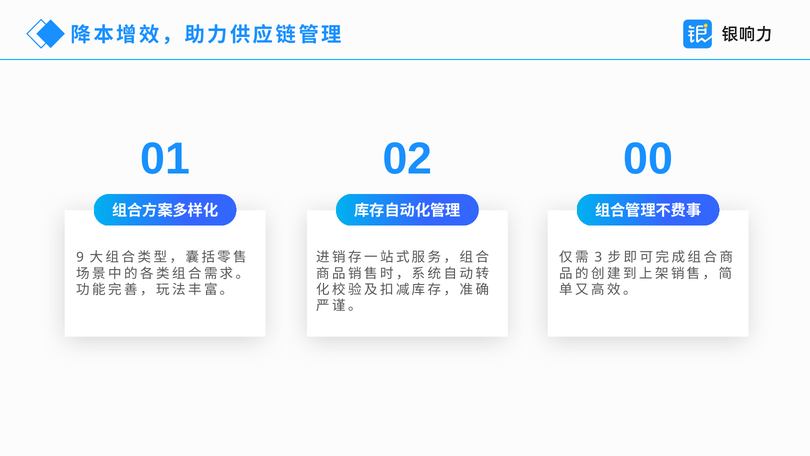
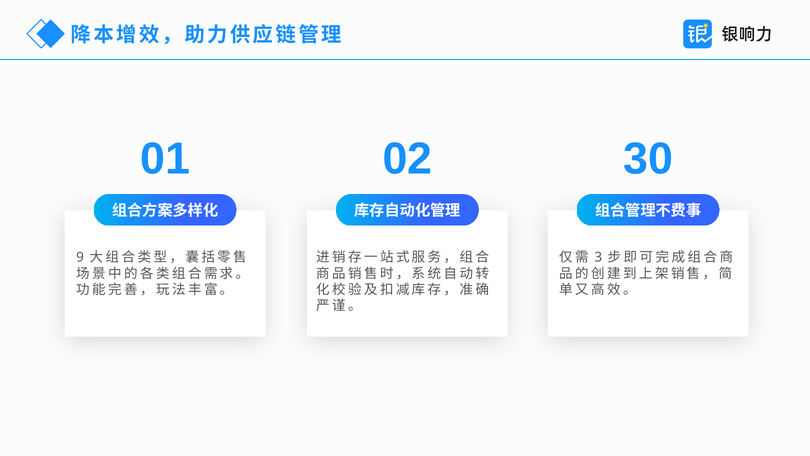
00: 00 -> 30
